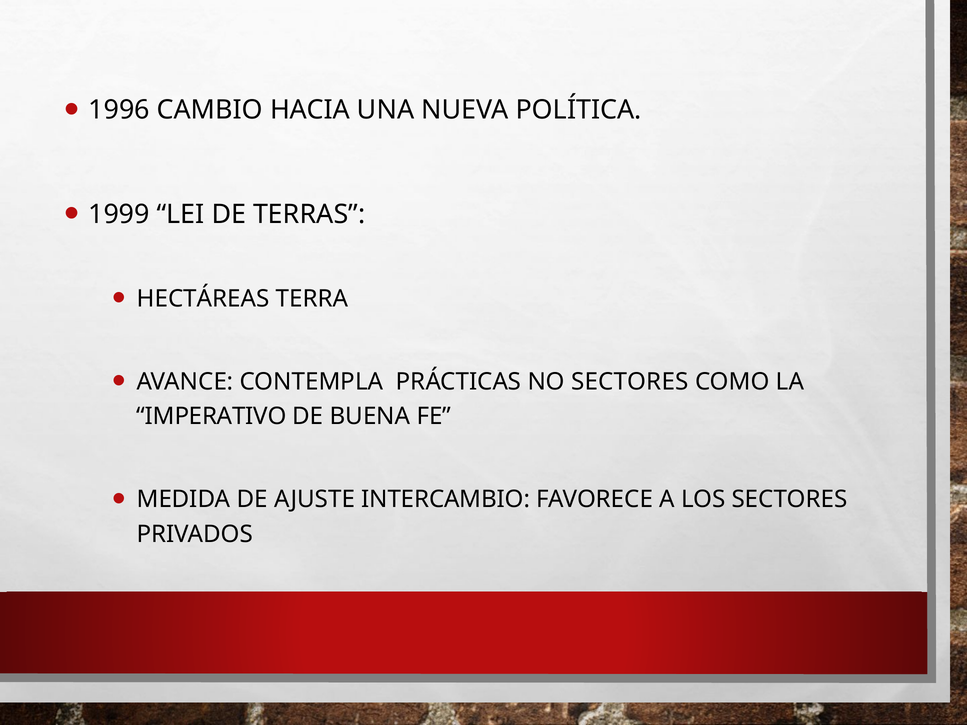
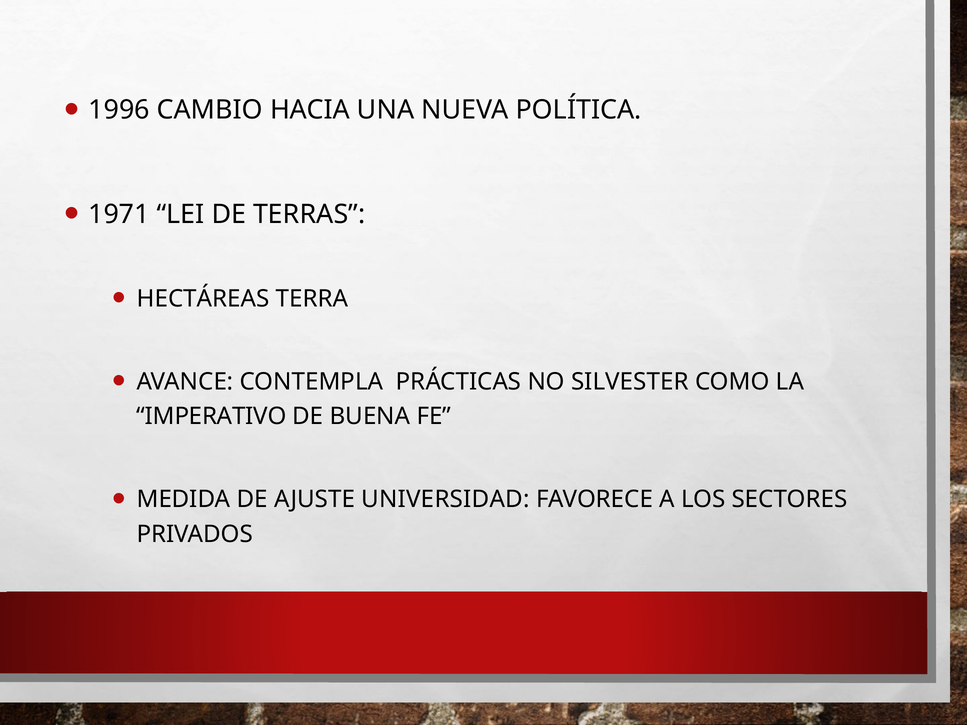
1999: 1999 -> 1971
NO SECTORES: SECTORES -> SILVESTER
INTERCAMBIO: INTERCAMBIO -> UNIVERSIDAD
